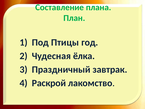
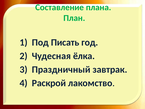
Птицы: Птицы -> Писать
